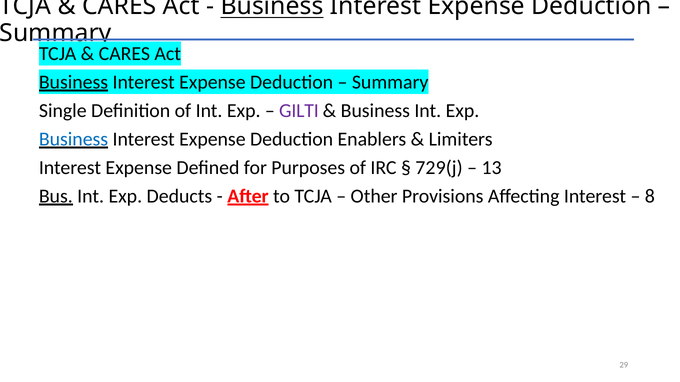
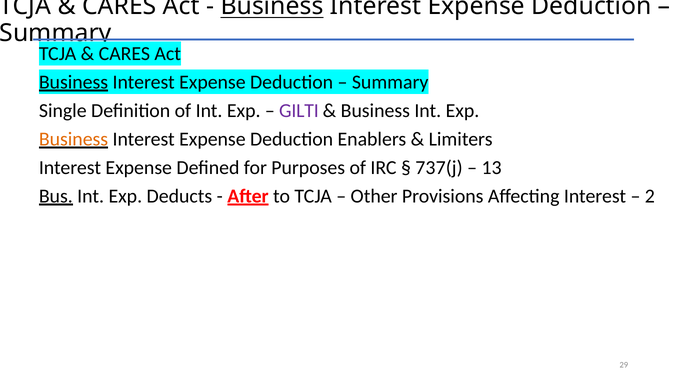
Business at (74, 139) colour: blue -> orange
729(j: 729(j -> 737(j
8: 8 -> 2
